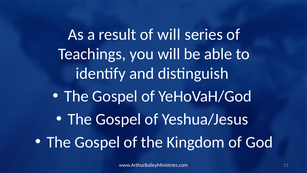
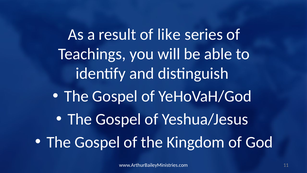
of will: will -> like
